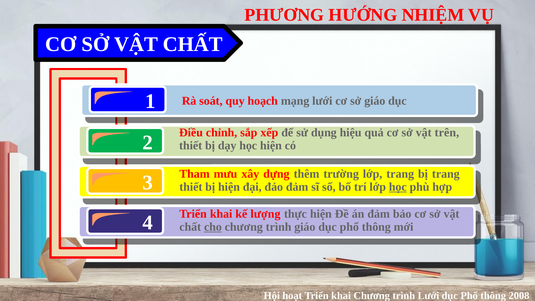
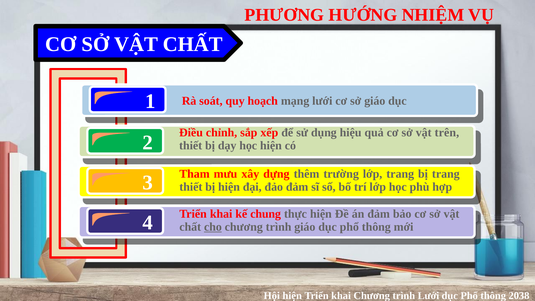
học at (398, 187) underline: present -> none
lượng: lượng -> chung
Hội hoạt: hoạt -> hiện
2008: 2008 -> 2038
